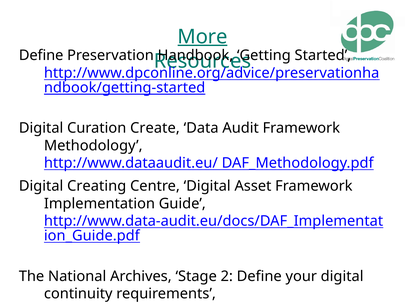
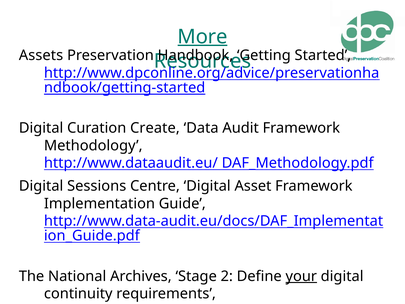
Define at (41, 55): Define -> Assets
Creating: Creating -> Sessions
your underline: none -> present
